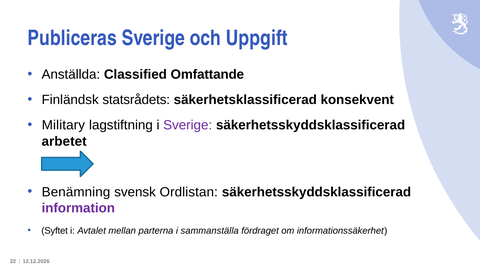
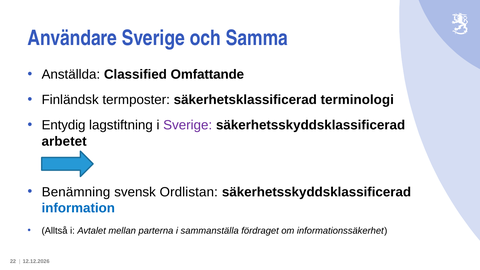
Publiceras: Publiceras -> Användare
Uppgift: Uppgift -> Samma
statsrådets: statsrådets -> termposter
konsekvent: konsekvent -> terminologi
Military: Military -> Entydig
information colour: purple -> blue
Syftet: Syftet -> Alltså
